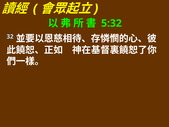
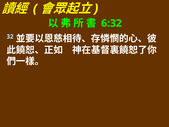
5:32: 5:32 -> 6:32
